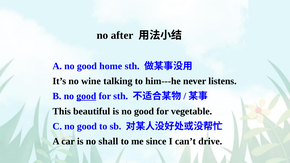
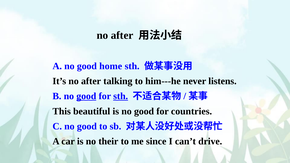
It’s no wine: wine -> after
sth at (121, 96) underline: none -> present
vegetable: vegetable -> countries
shall: shall -> their
